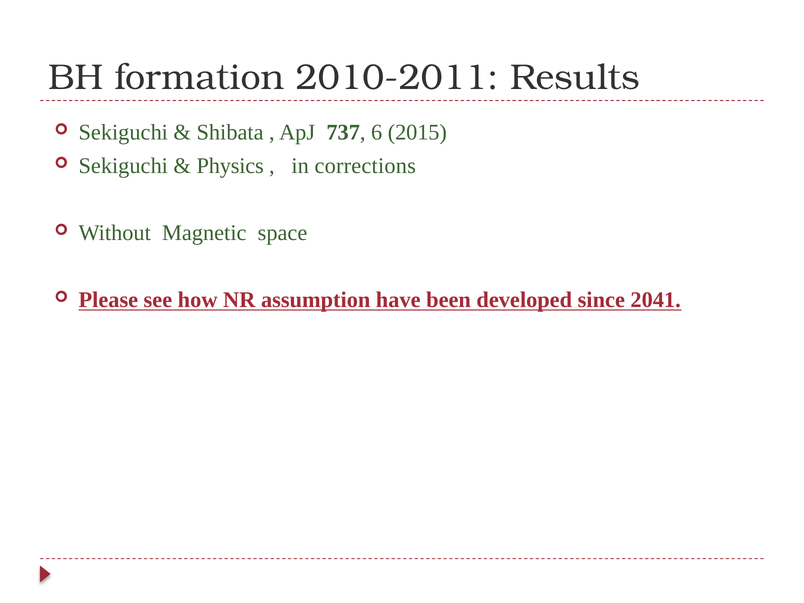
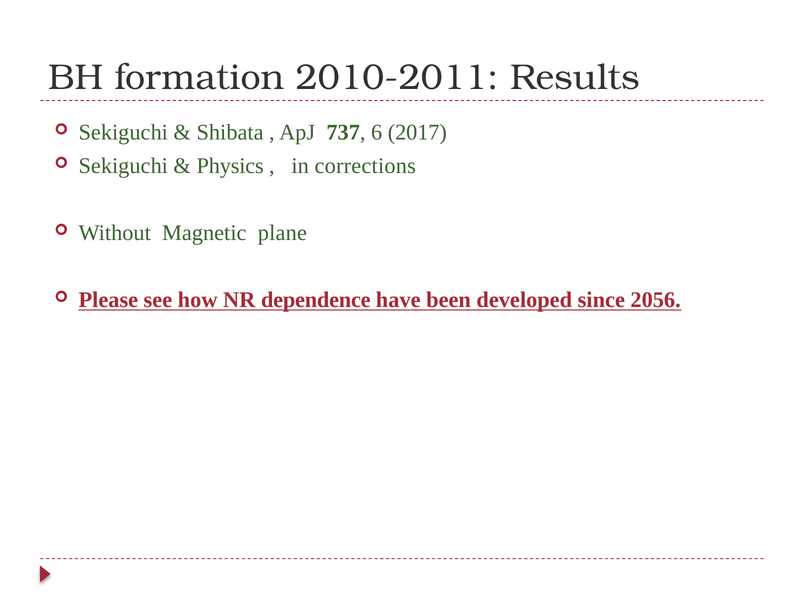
2015: 2015 -> 2017
space: space -> plane
assumption: assumption -> dependence
2041: 2041 -> 2056
